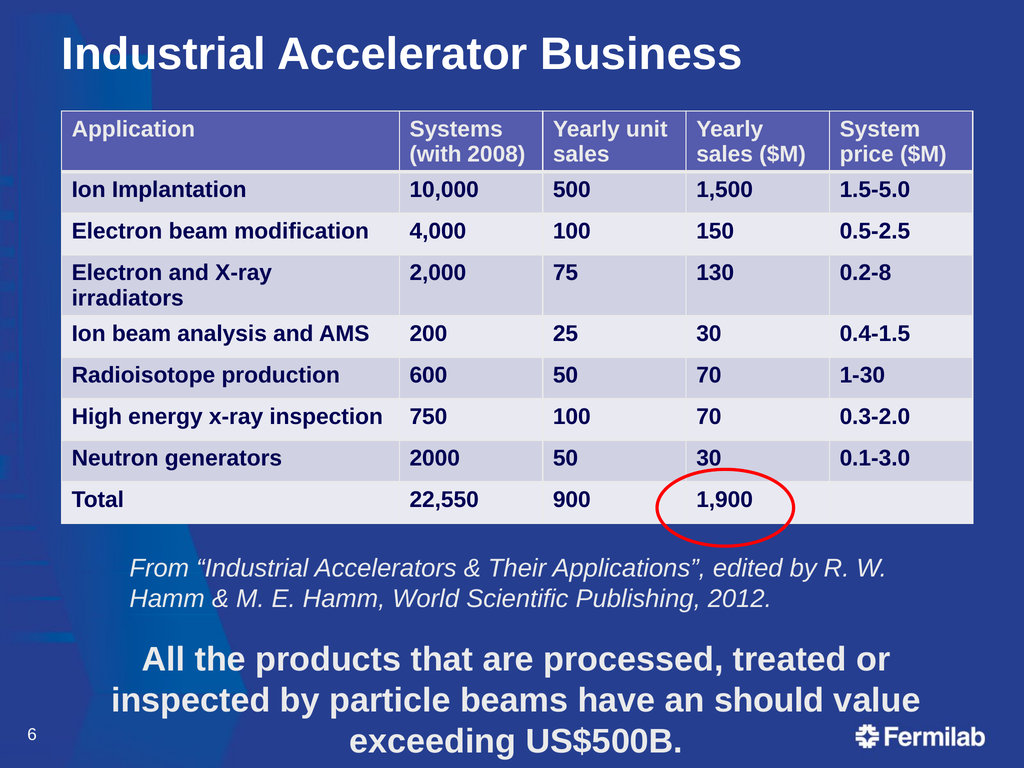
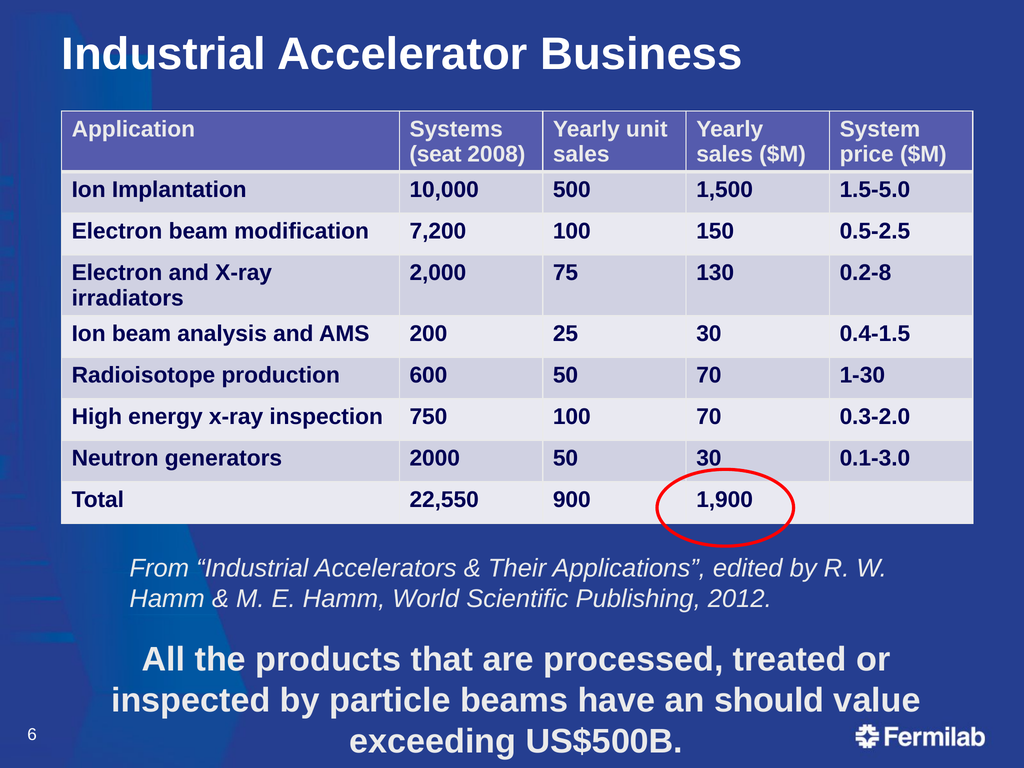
with: with -> seat
4,000: 4,000 -> 7,200
